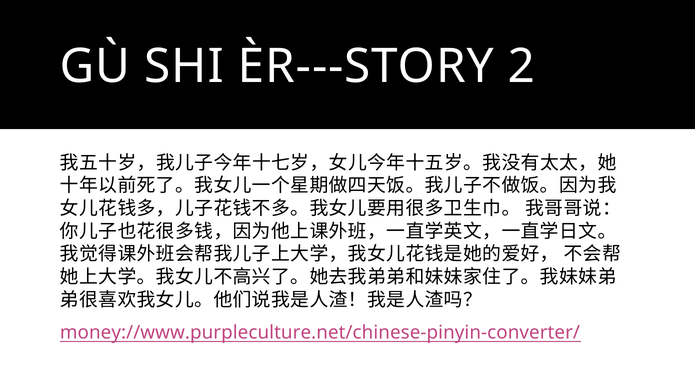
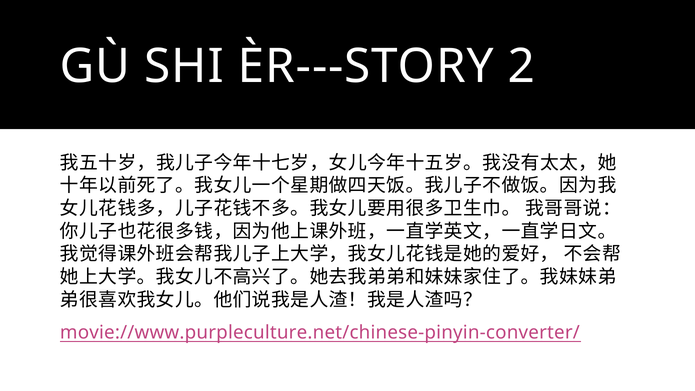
money://www.purpleculture.net/chinese-pinyin-converter/: money://www.purpleculture.net/chinese-pinyin-converter/ -> movie://www.purpleculture.net/chinese-pinyin-converter/
